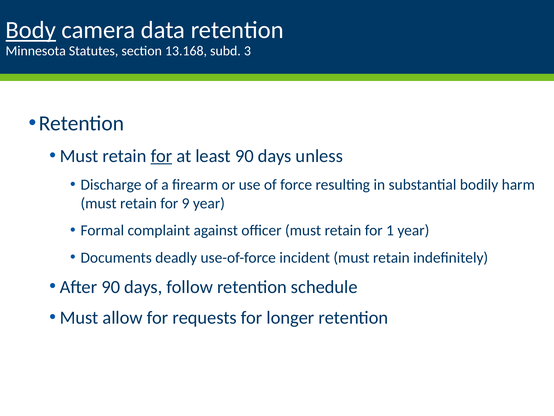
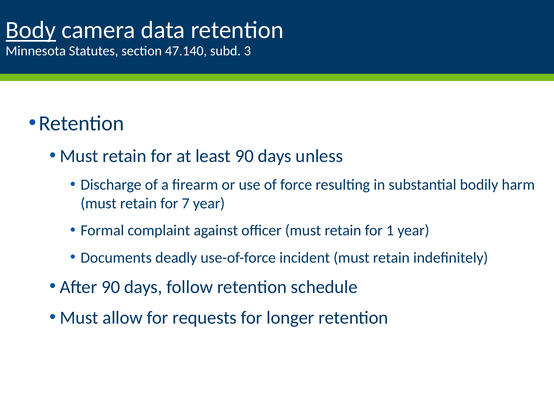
13.168: 13.168 -> 47.140
for at (161, 156) underline: present -> none
9: 9 -> 7
